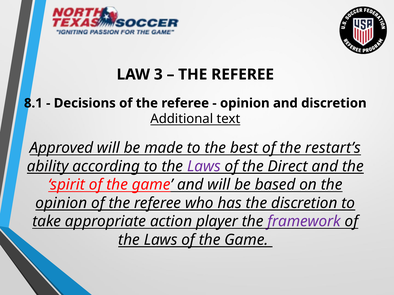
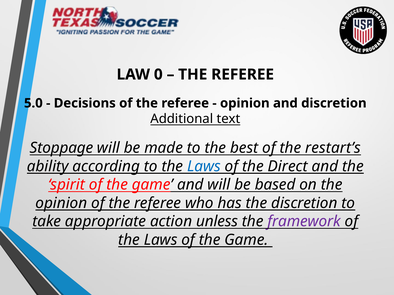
3: 3 -> 0
8.1: 8.1 -> 5.0
Approved: Approved -> Stoppage
Laws at (204, 167) colour: purple -> blue
player: player -> unless
